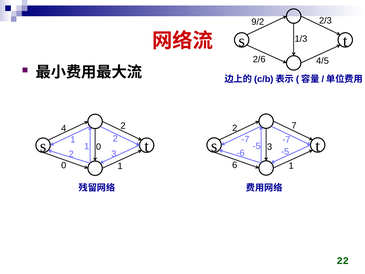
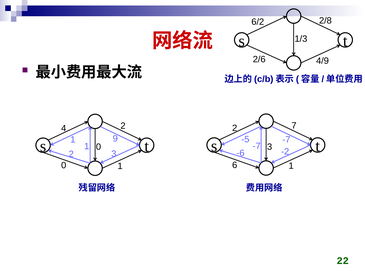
2/3: 2/3 -> 2/8
9/2: 9/2 -> 6/2
4/5: 4/5 -> 4/9
-7 at (245, 139): -7 -> -5
1 2: 2 -> 9
-5 at (257, 146): -5 -> -7
-5 at (285, 151): -5 -> -2
